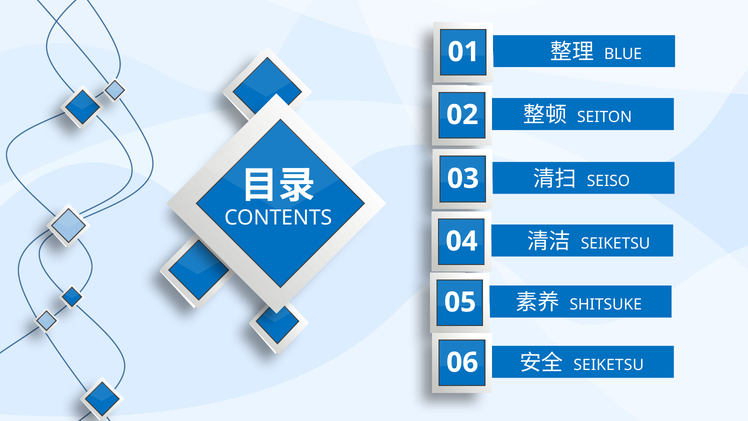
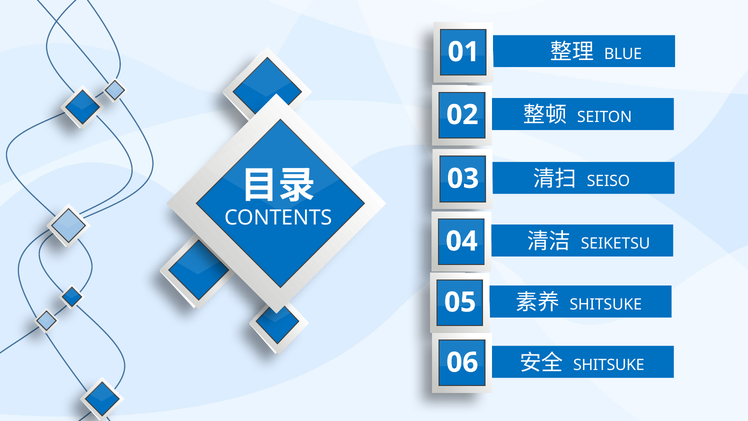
SEIKETSU at (609, 365): SEIKETSU -> SHITSUKE
